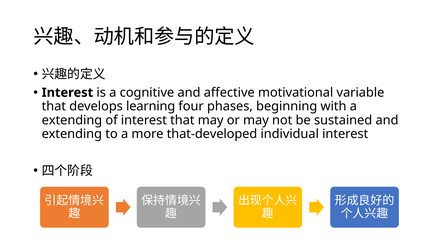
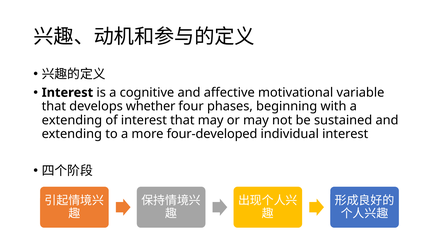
learning: learning -> whether
that-developed: that-developed -> four-developed
